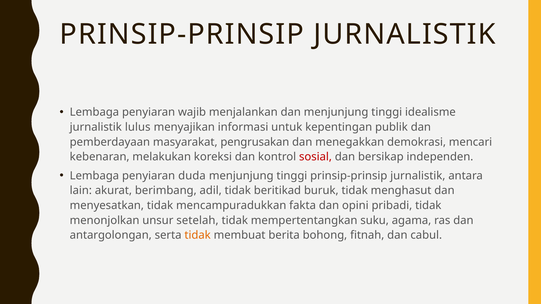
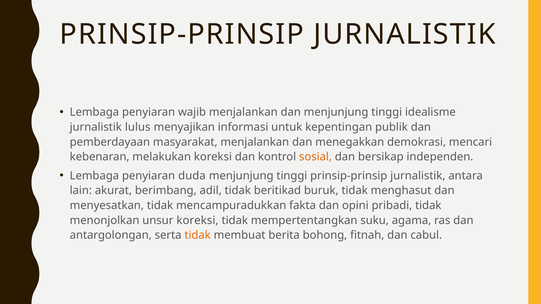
masyarakat pengrusakan: pengrusakan -> menjalankan
sosial colour: red -> orange
unsur setelah: setelah -> koreksi
